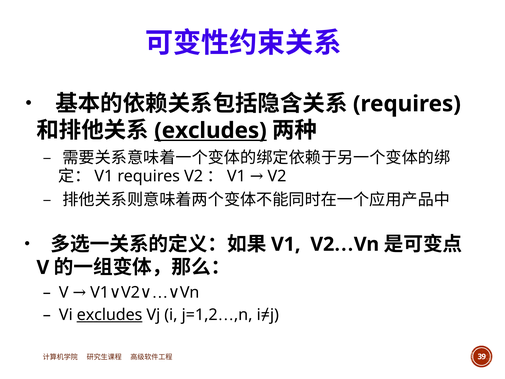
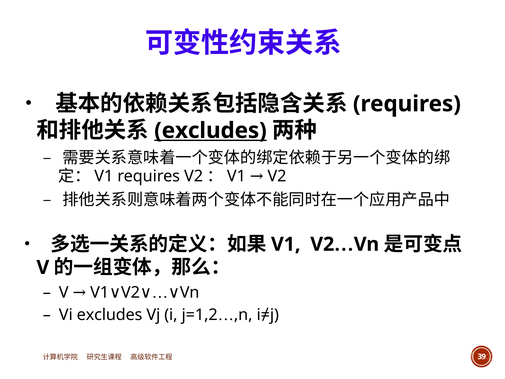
excludes at (110, 315) underline: present -> none
